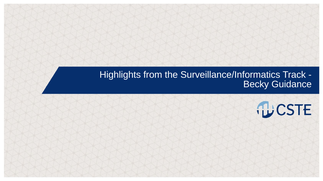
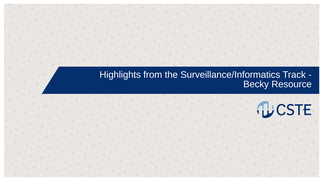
Guidance: Guidance -> Resource
